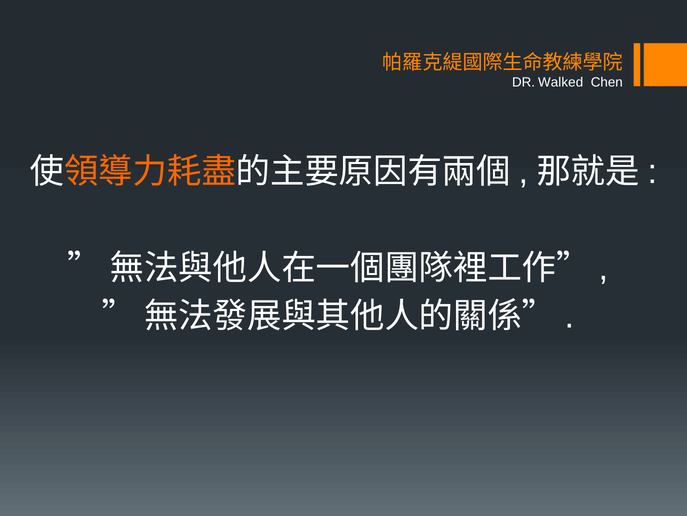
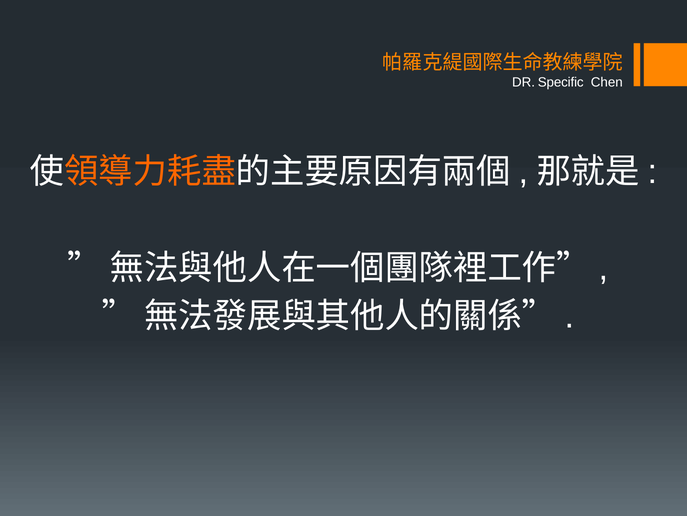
Walked: Walked -> Specific
